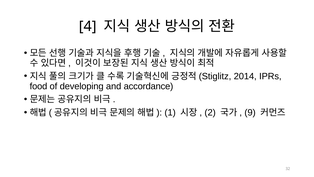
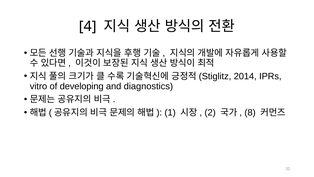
food: food -> vitro
accordance: accordance -> diagnostics
9: 9 -> 8
